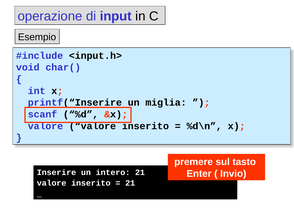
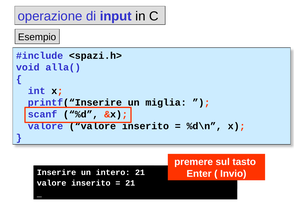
<input.h>: <input.h> -> <spazi.h>
char(: char( -> alla(
